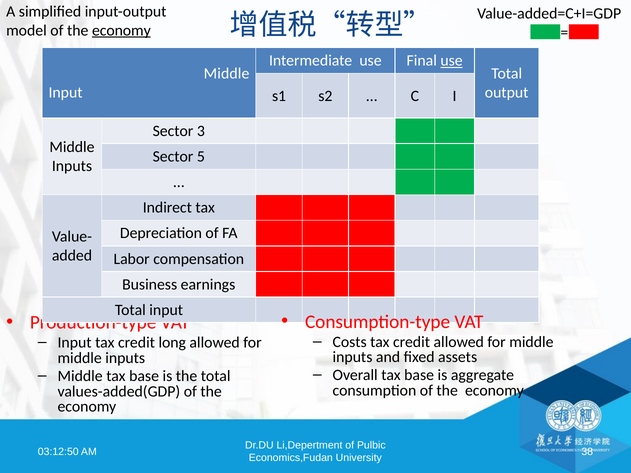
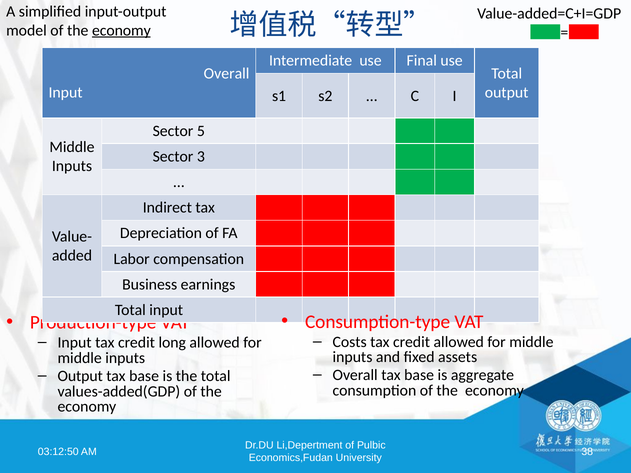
use at (452, 61) underline: present -> none
Middle at (227, 73): Middle -> Overall
3: 3 -> 5
5: 5 -> 3
Middle at (80, 376): Middle -> Output
